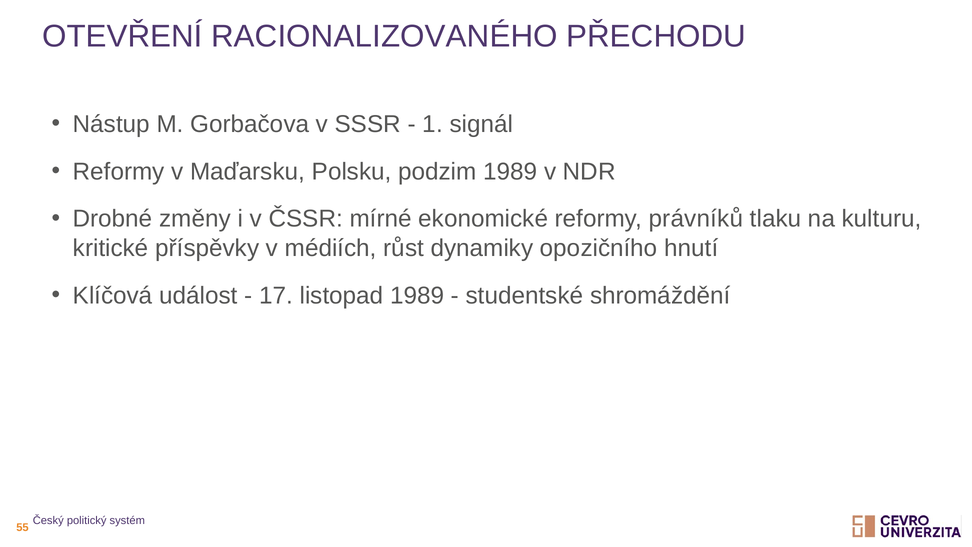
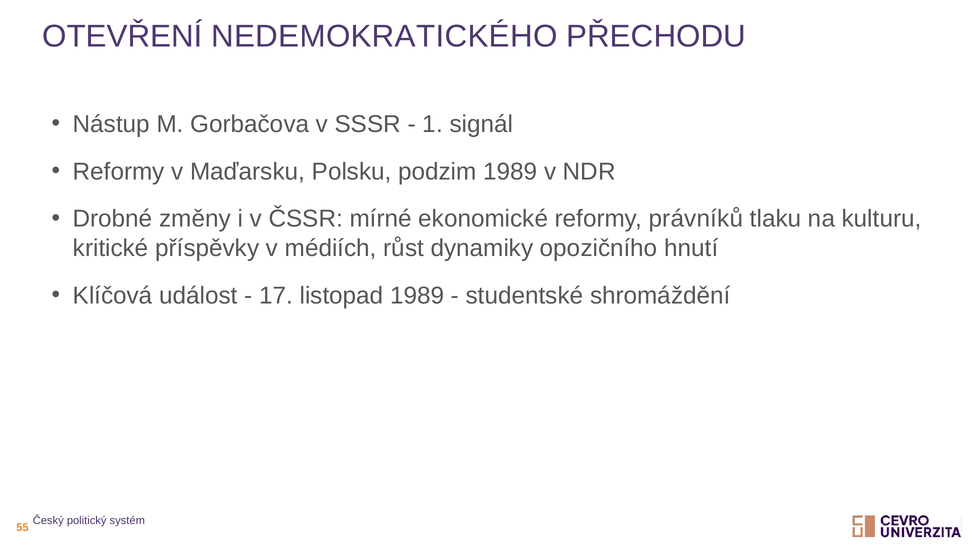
RACIONALIZOVANÉHO: RACIONALIZOVANÉHO -> NEDEMOKRATICKÉHO
